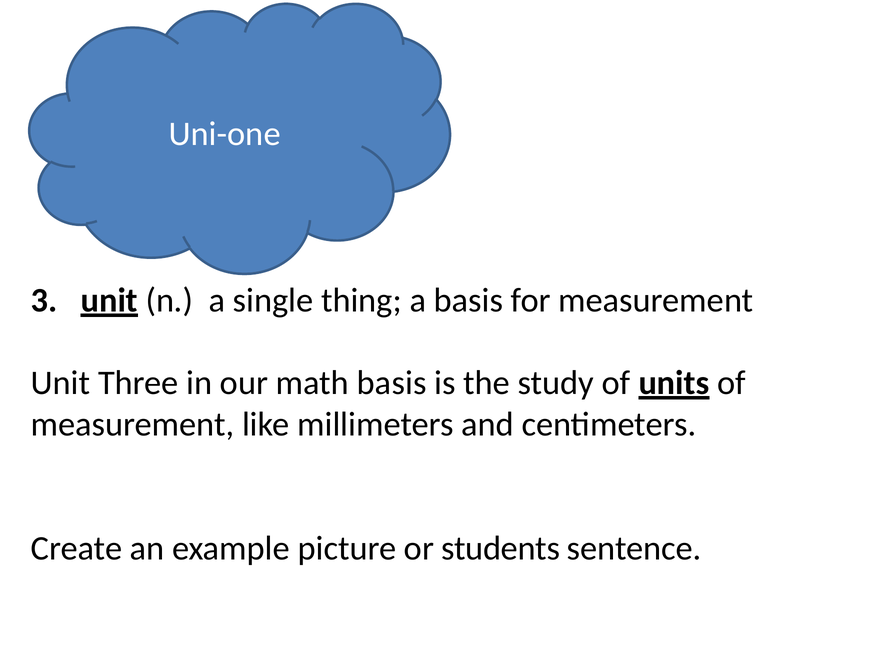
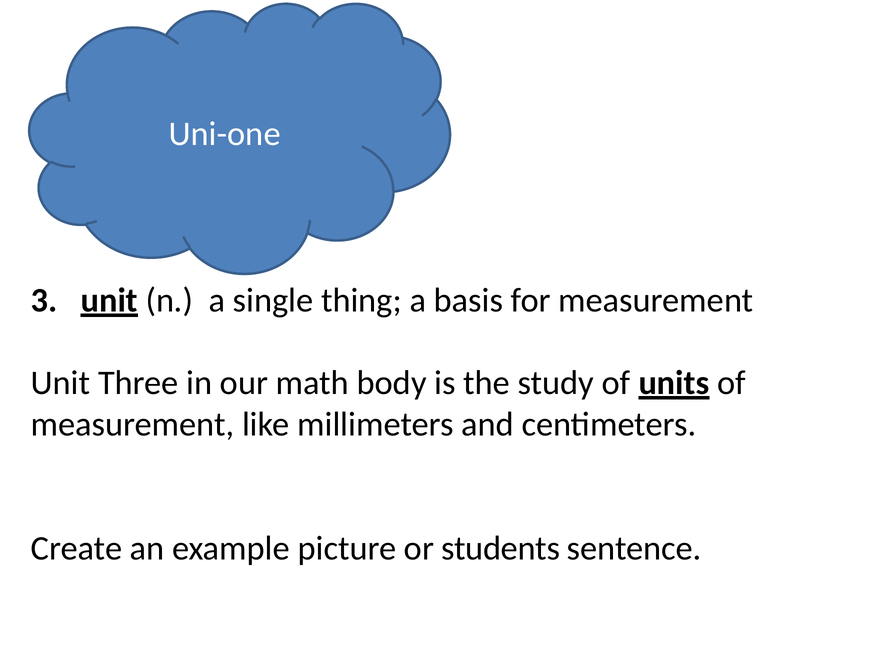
math basis: basis -> body
